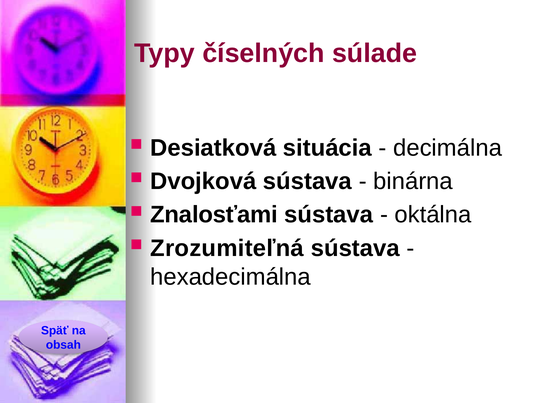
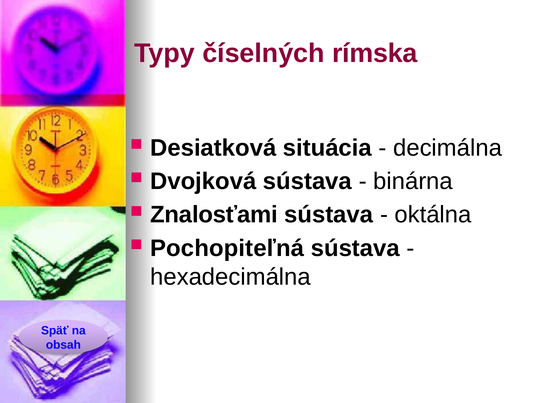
súlade: súlade -> rímska
Zrozumiteľná: Zrozumiteľná -> Pochopiteľná
